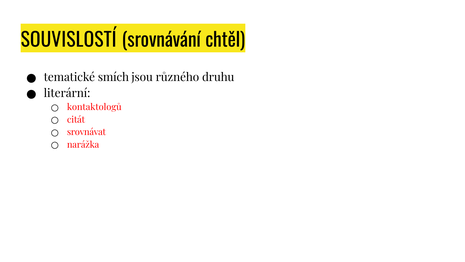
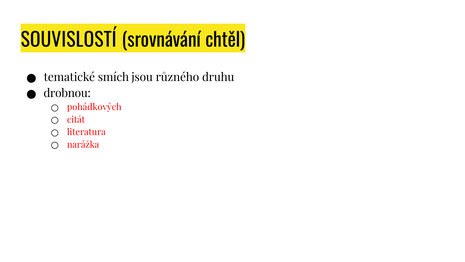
literární: literární -> drobnou
kontaktologů: kontaktologů -> pohádkových
srovnávat: srovnávat -> literatura
